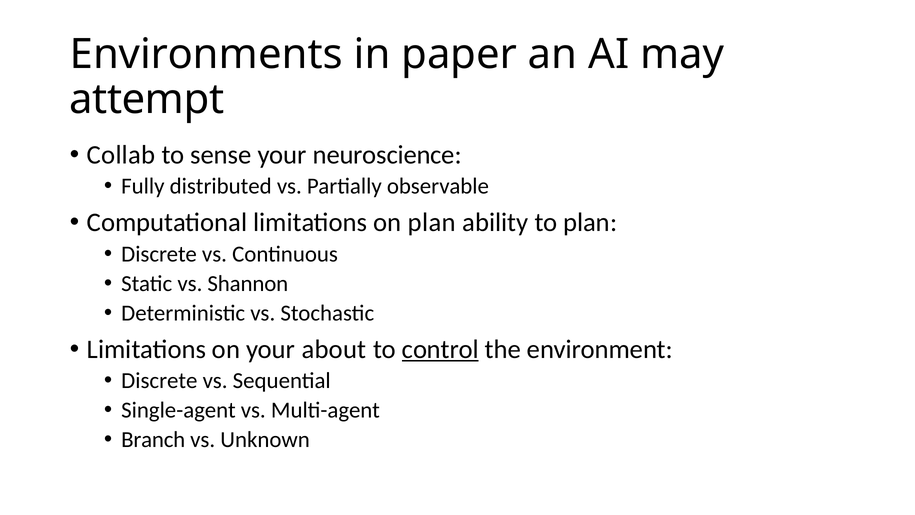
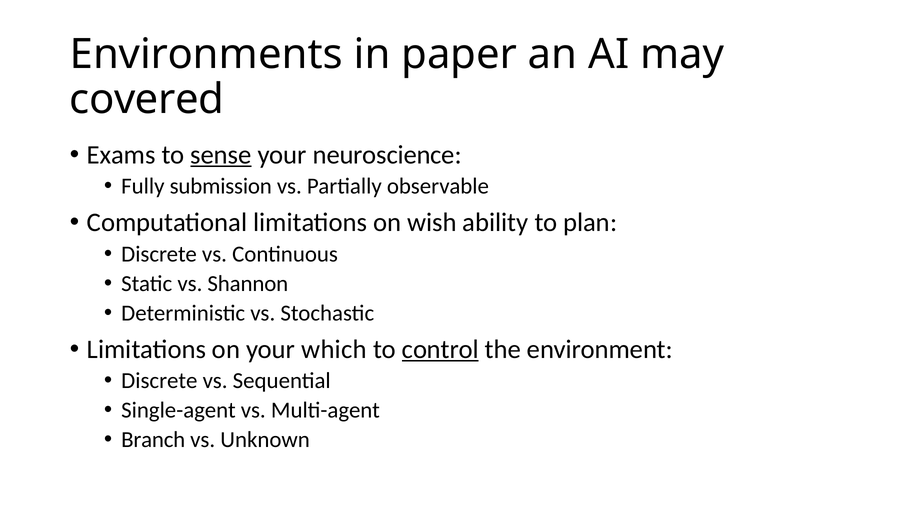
attempt: attempt -> covered
Collab: Collab -> Exams
sense underline: none -> present
distributed: distributed -> submission
on plan: plan -> wish
about: about -> which
